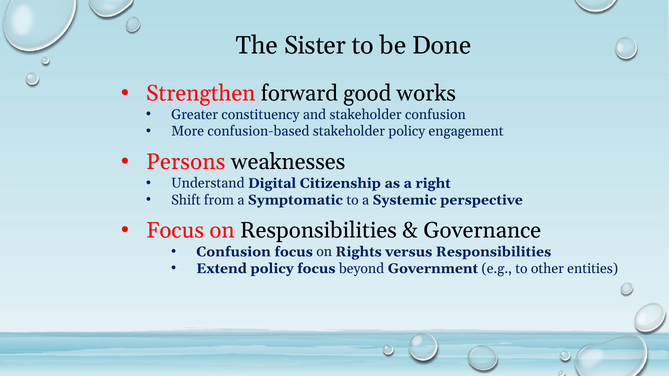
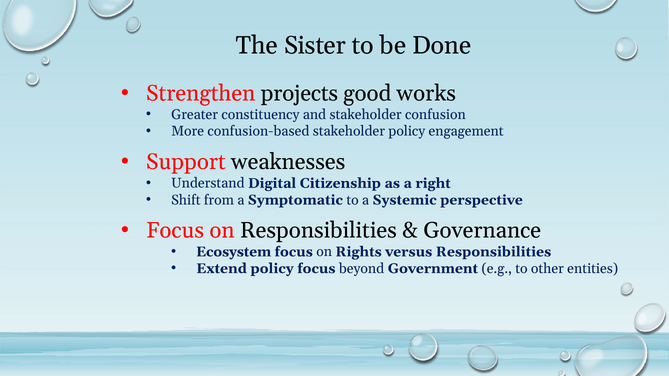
forward: forward -> projects
Persons: Persons -> Support
Confusion at (234, 252): Confusion -> Ecosystem
